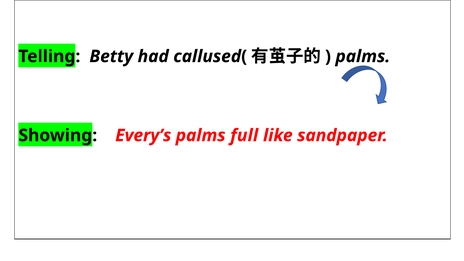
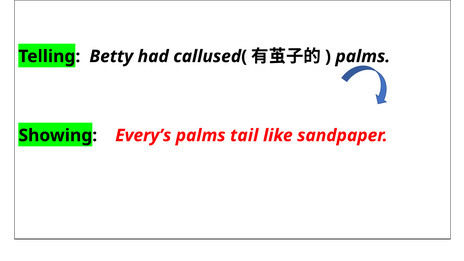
full: full -> tail
